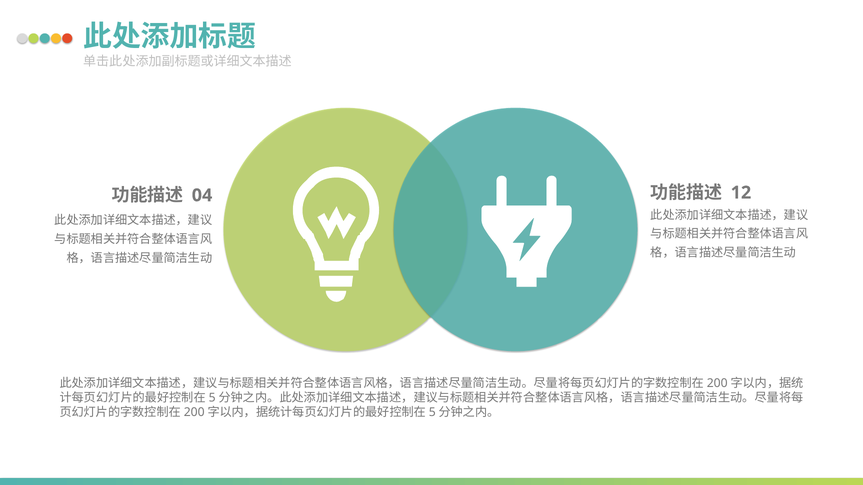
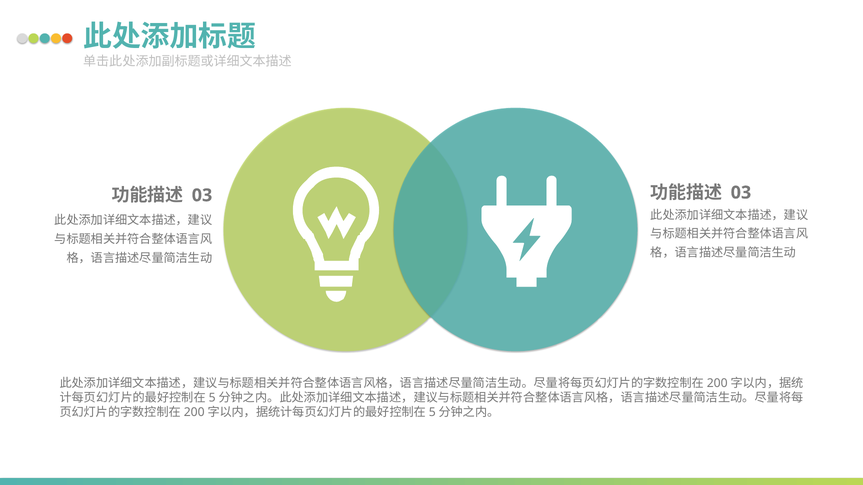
12 at (741, 193): 12 -> 03
04 at (202, 195): 04 -> 03
